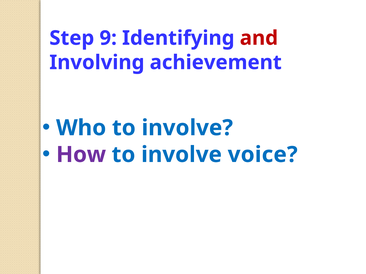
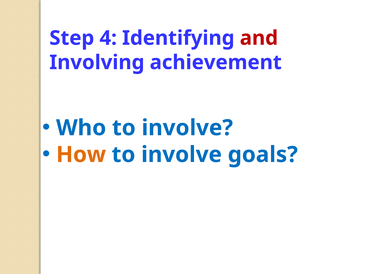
9: 9 -> 4
How colour: purple -> orange
voice: voice -> goals
